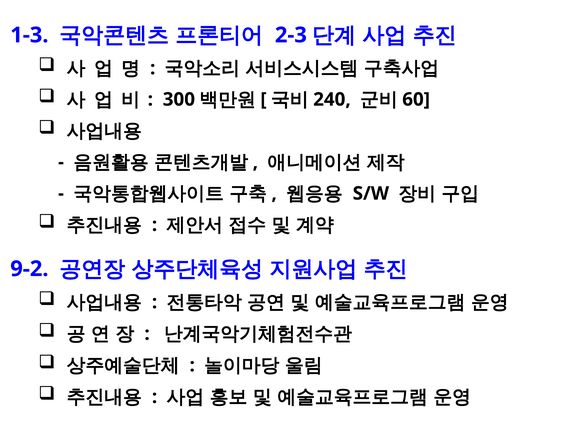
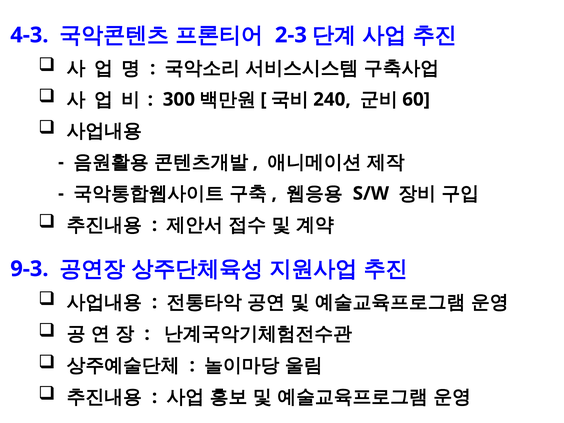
1-3: 1-3 -> 4-3
9-2: 9-2 -> 9-3
